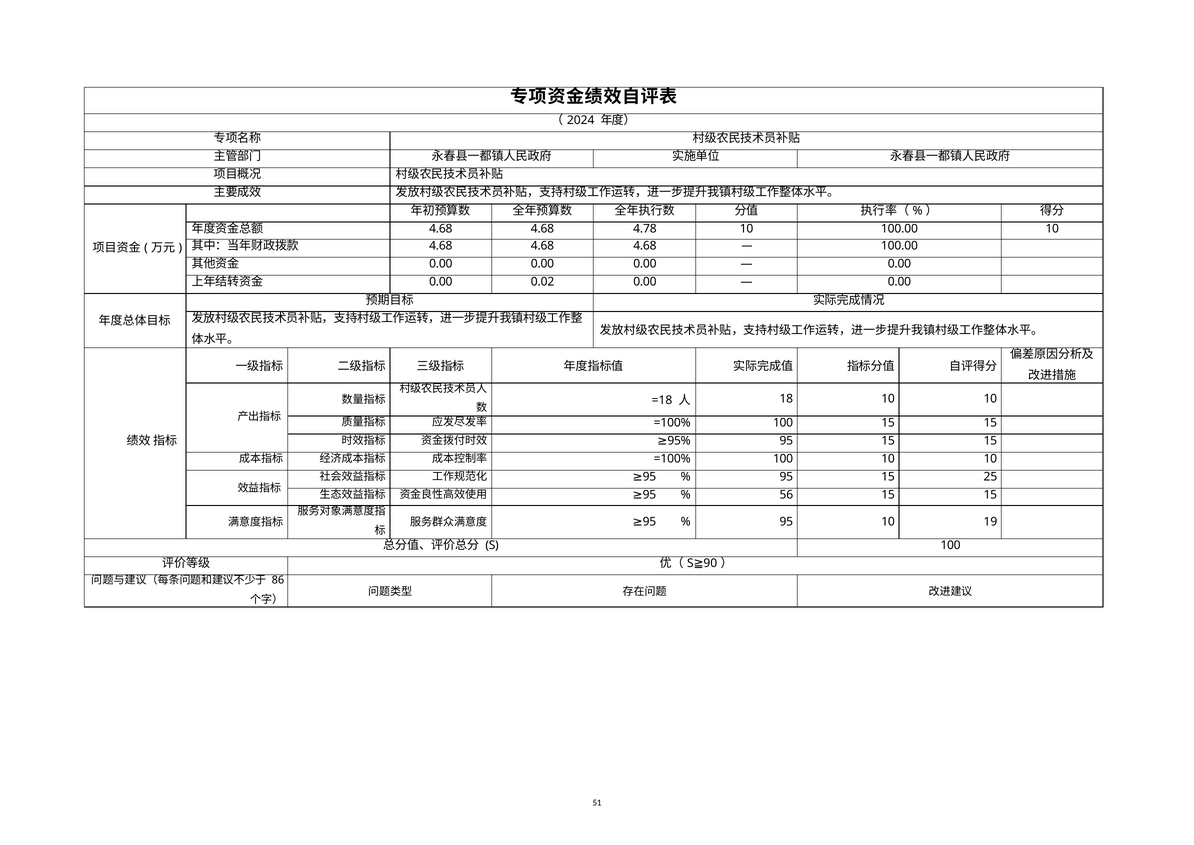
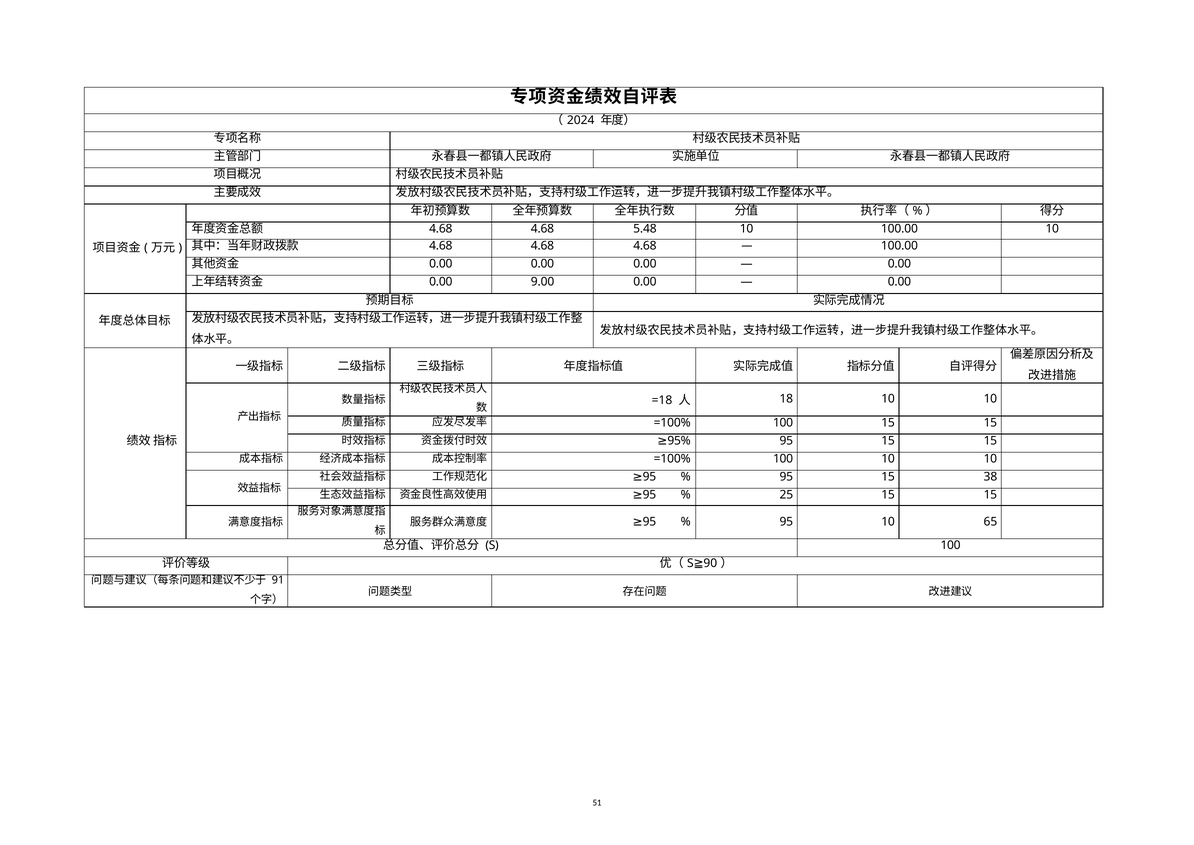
4.78: 4.78 -> 5.48
0.02: 0.02 -> 9.00
25: 25 -> 38
56: 56 -> 25
19: 19 -> 65
86: 86 -> 91
